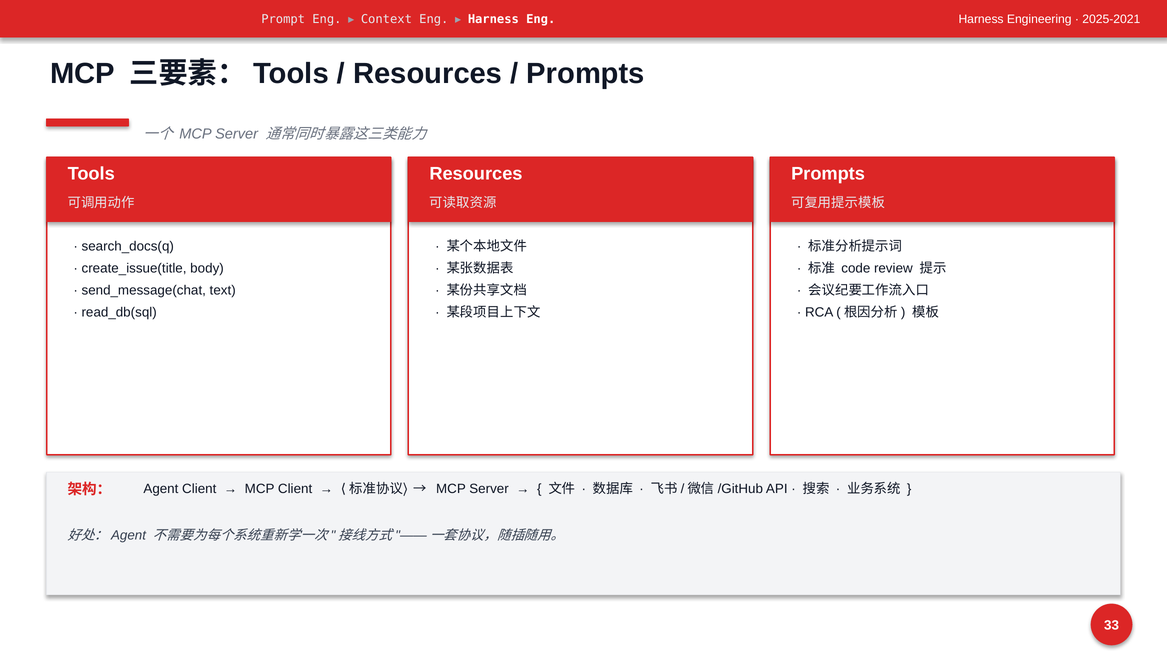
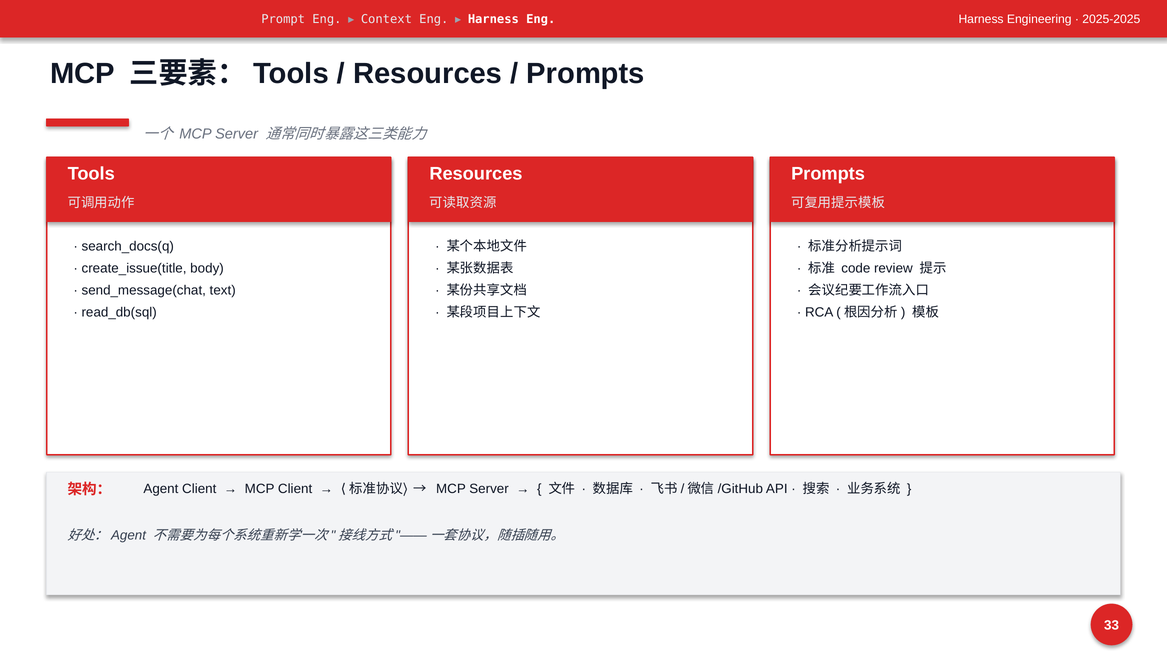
2025-2021: 2025-2021 -> 2025-2025
